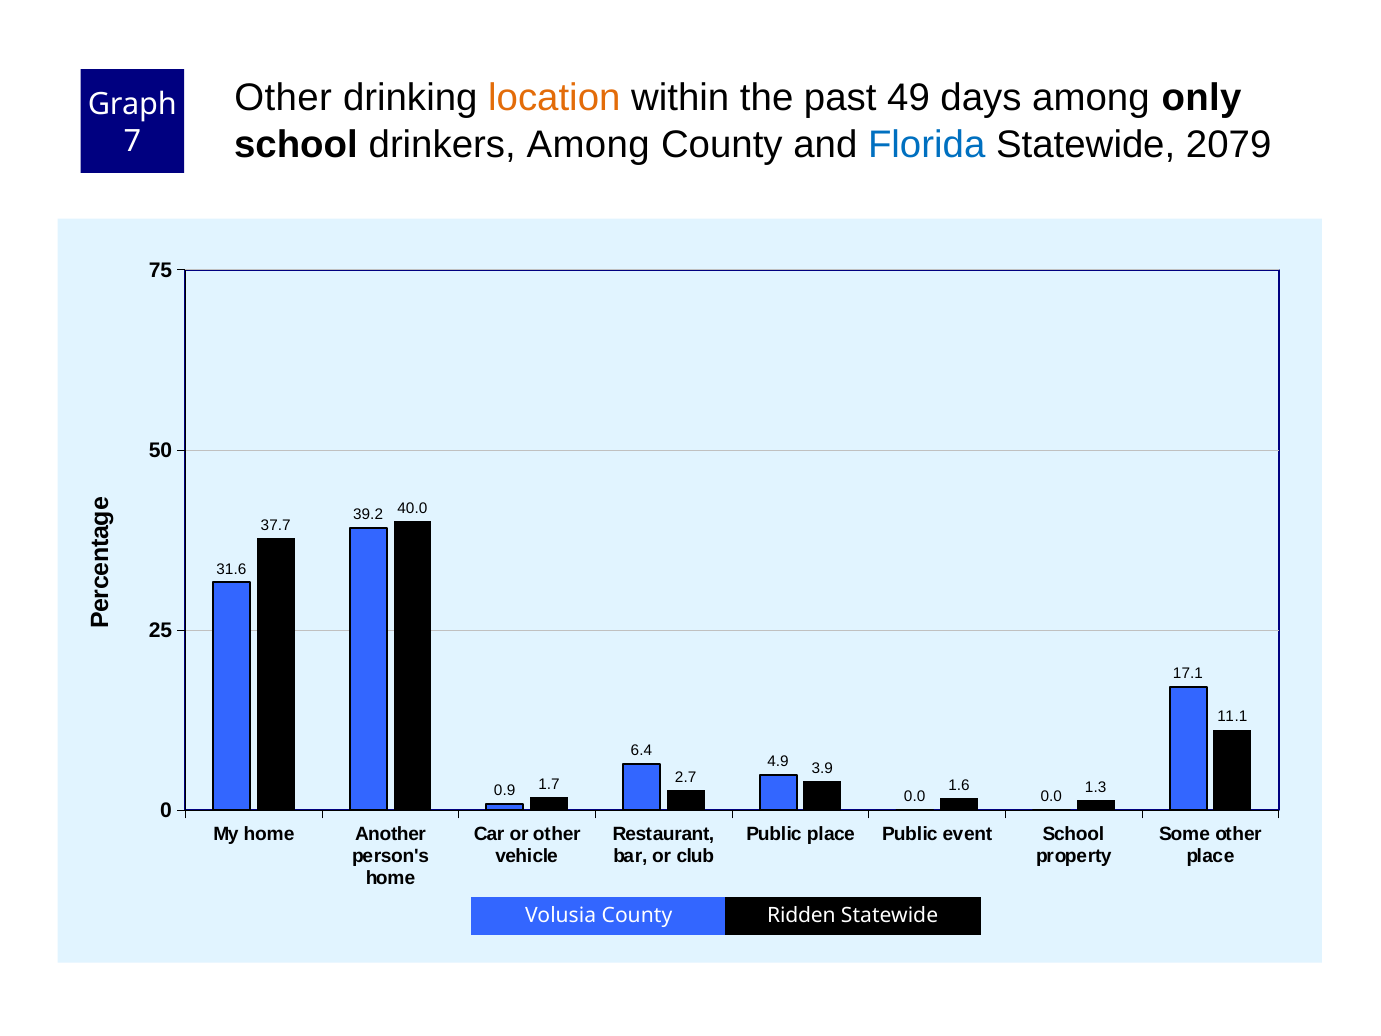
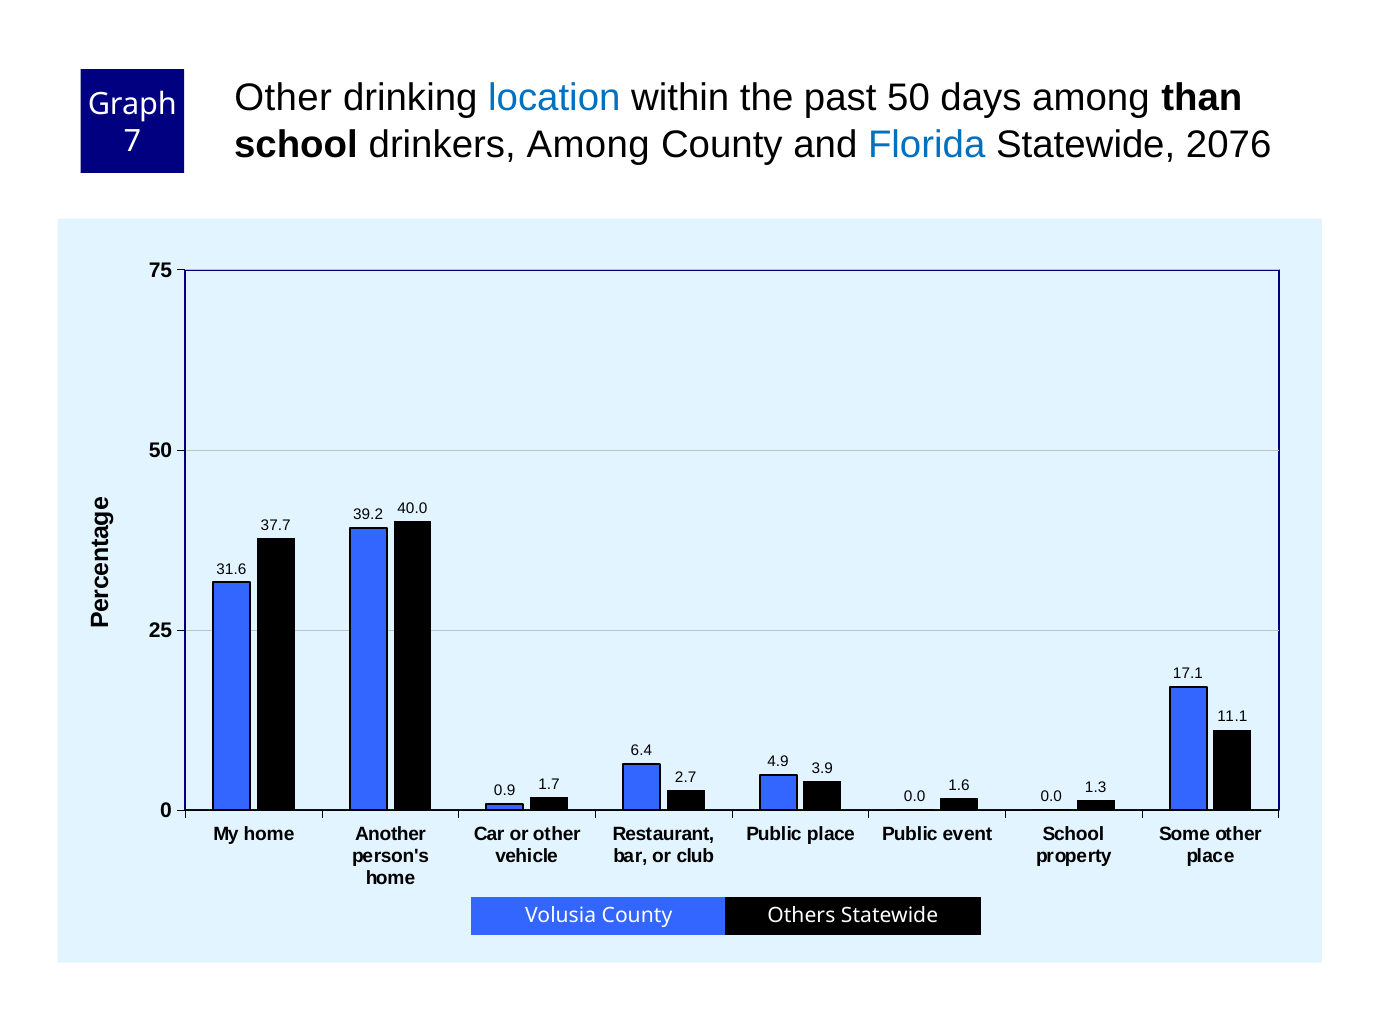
location colour: orange -> blue
past 49: 49 -> 50
only: only -> than
2079: 2079 -> 2076
Ridden: Ridden -> Others
